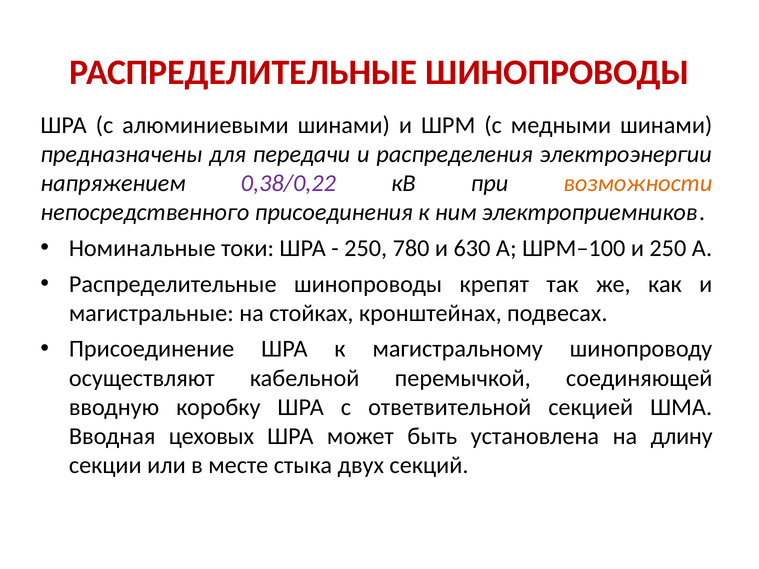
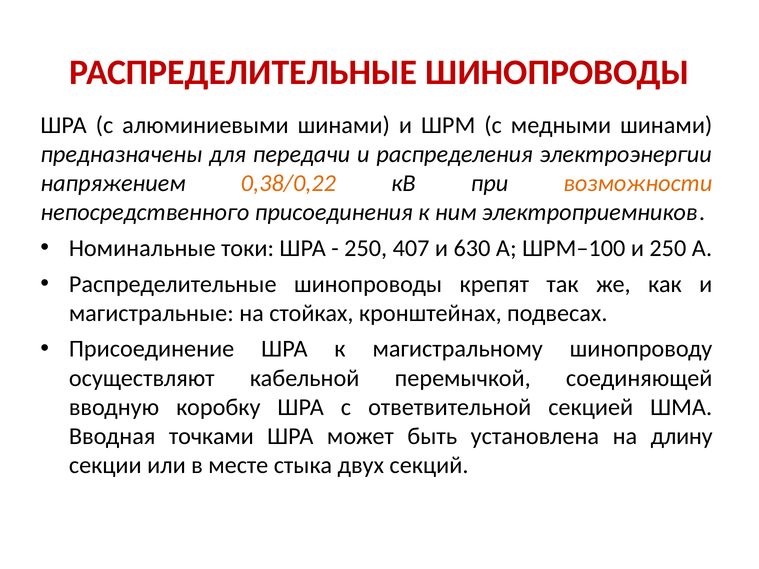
0,38/0,22 colour: purple -> orange
780: 780 -> 407
цеховых: цеховых -> точками
